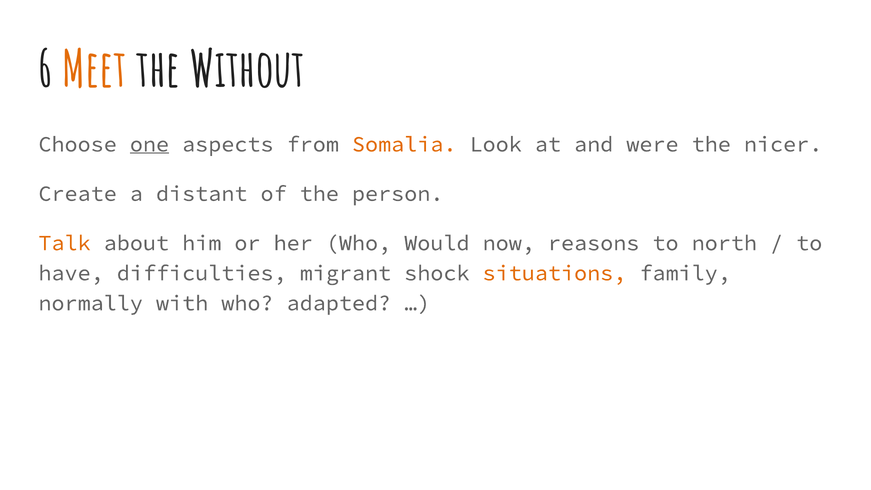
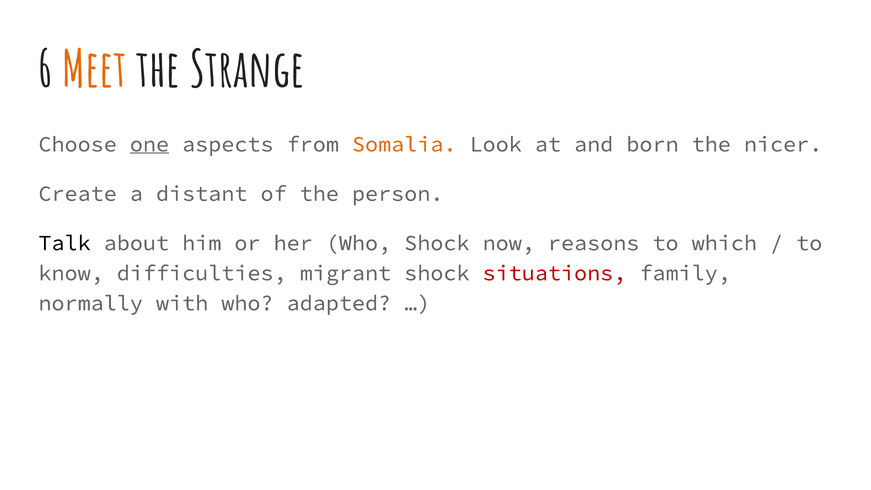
Without: Without -> Strange
were: were -> born
Talk colour: orange -> black
Who Would: Would -> Shock
north: north -> which
have: have -> know
situations colour: orange -> red
